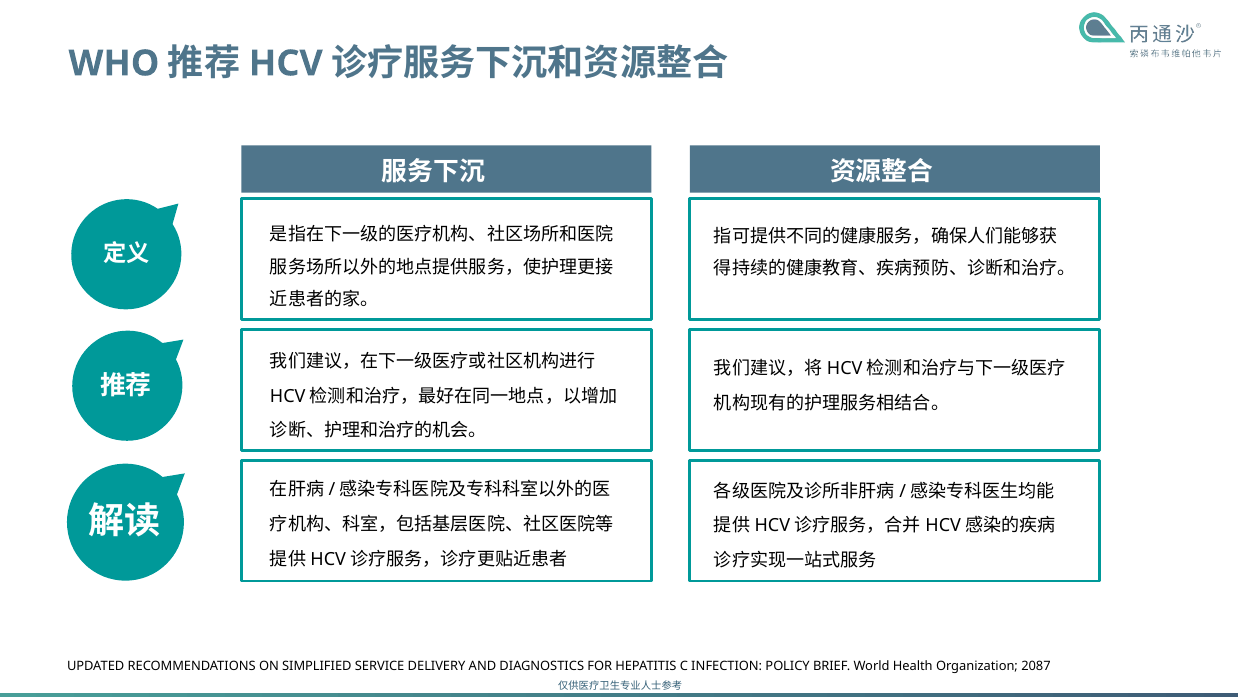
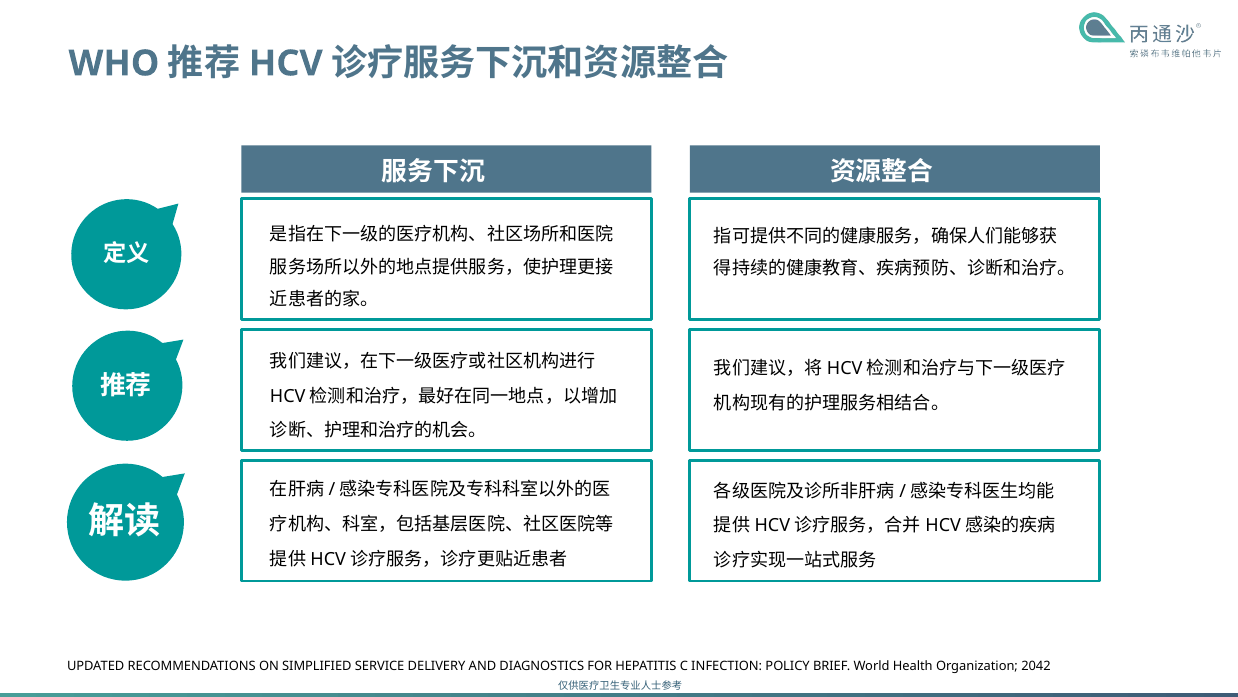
2087: 2087 -> 2042
